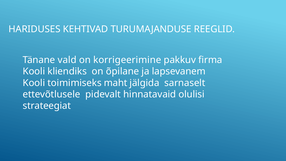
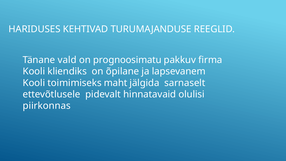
korrigeerimine: korrigeerimine -> prognoosimatu
strateegiat: strateegiat -> piirkonnas
